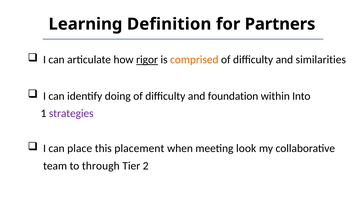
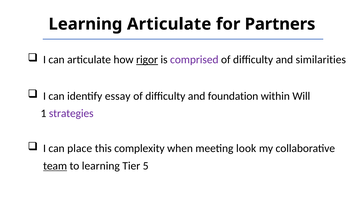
Learning Definition: Definition -> Articulate
comprised colour: orange -> purple
doing: doing -> essay
Into: Into -> Will
placement: placement -> complexity
team underline: none -> present
to through: through -> learning
2: 2 -> 5
